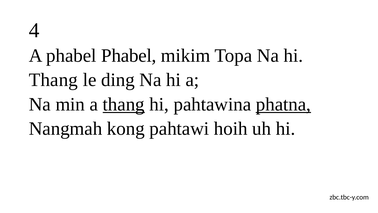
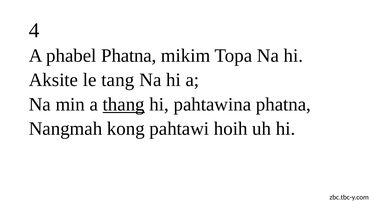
phabel Phabel: Phabel -> Phatna
Thang at (53, 80): Thang -> Aksite
ding: ding -> tang
phatna at (283, 104) underline: present -> none
